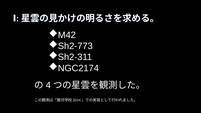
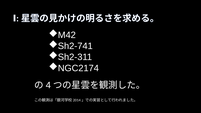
Sh2-773: Sh2-773 -> Sh2-741
